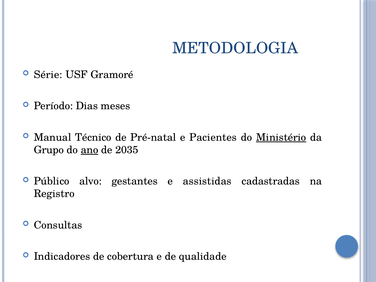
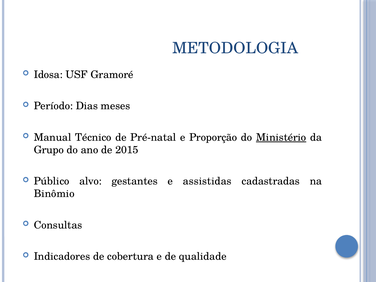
Série: Série -> Idosa
Pacientes: Pacientes -> Proporção
ano underline: present -> none
2035: 2035 -> 2015
Registro: Registro -> Binômio
